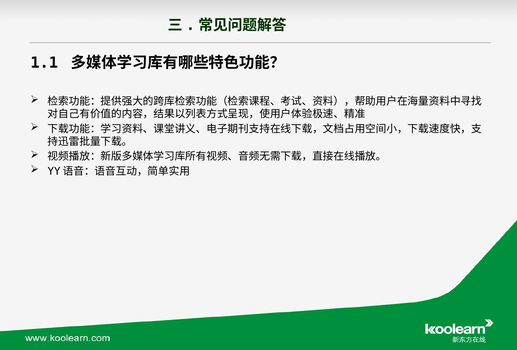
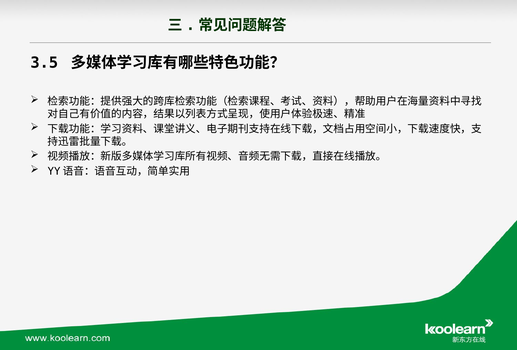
1.1: 1.1 -> 3.5
